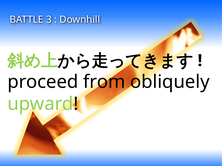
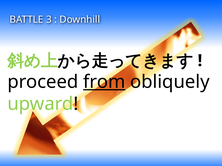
from underline: none -> present
